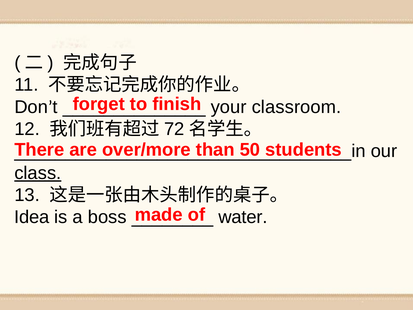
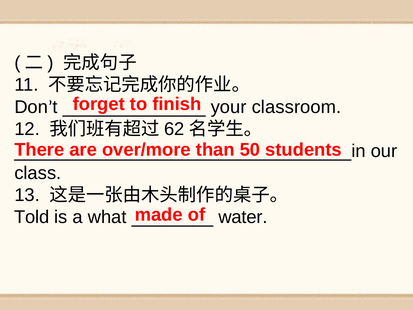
72: 72 -> 62
class underline: present -> none
Idea: Idea -> Told
boss: boss -> what
